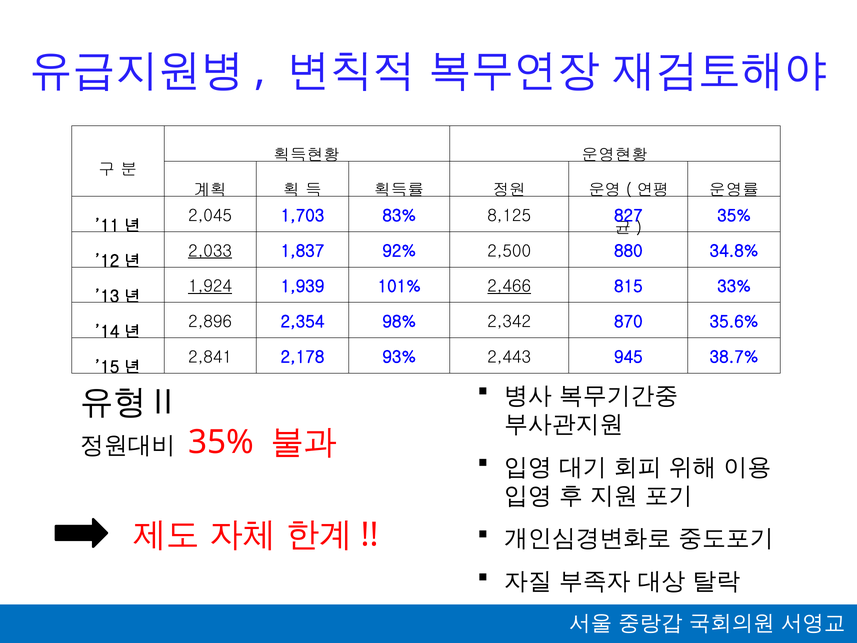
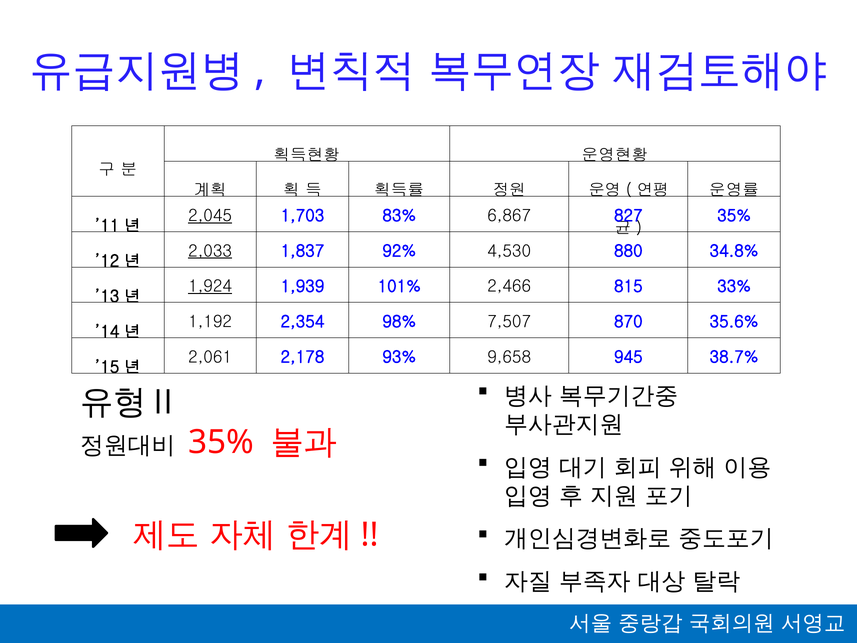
2,045 underline: none -> present
8,125: 8,125 -> 6,867
2,500: 2,500 -> 4,530
2,466 underline: present -> none
2,896: 2,896 -> 1,192
2,342: 2,342 -> 7,507
2,841: 2,841 -> 2,061
2,443: 2,443 -> 9,658
